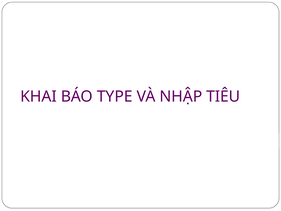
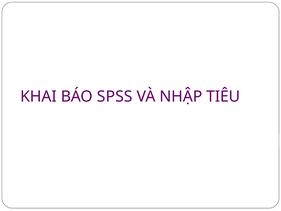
TYPE: TYPE -> SPSS
